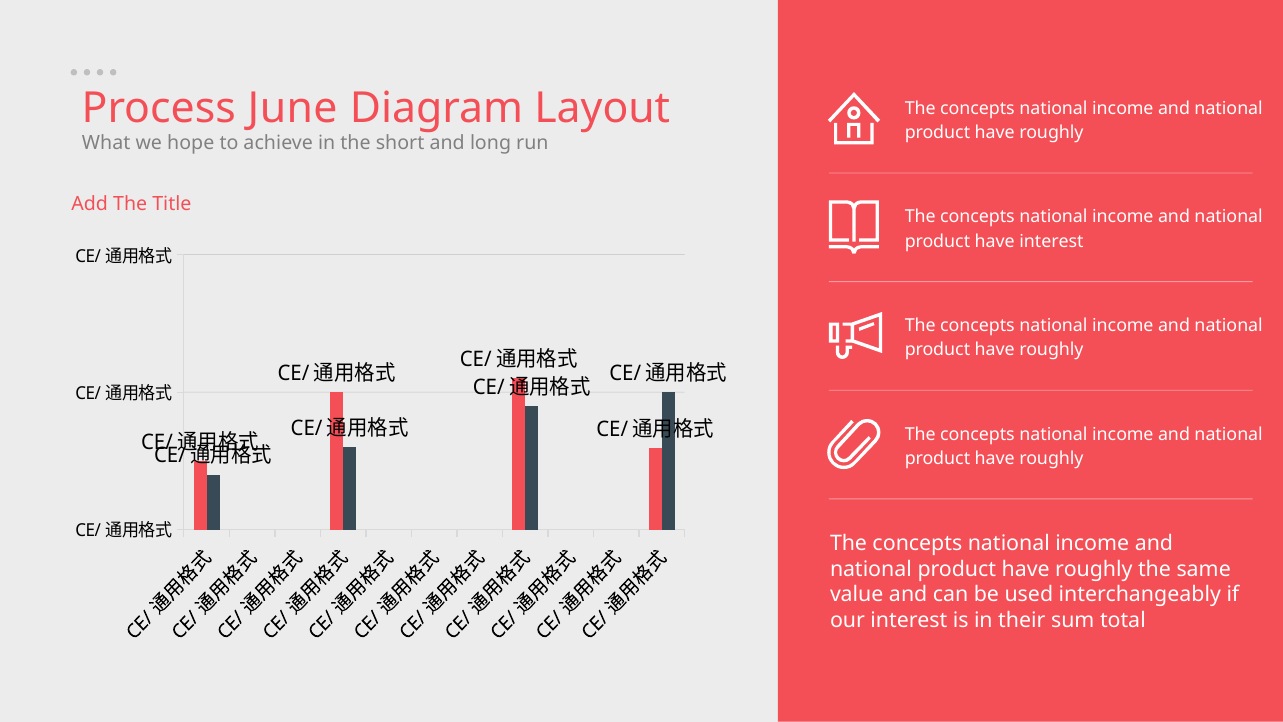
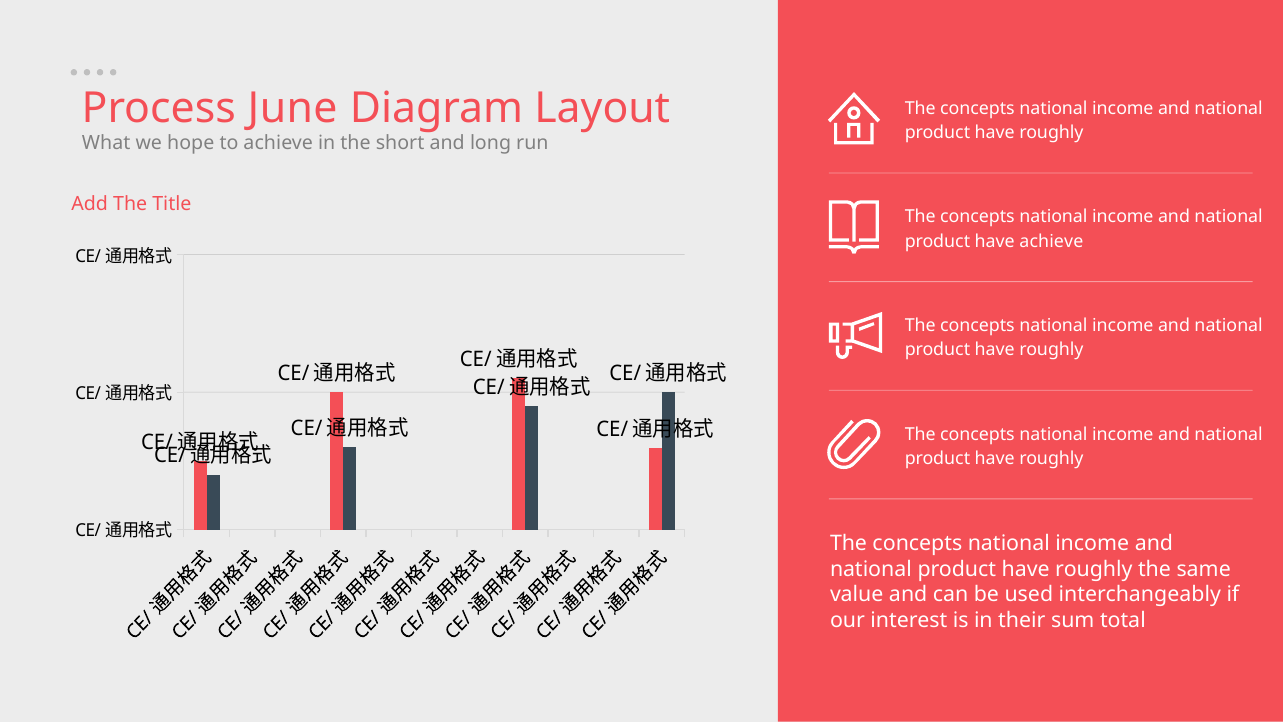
have interest: interest -> achieve
